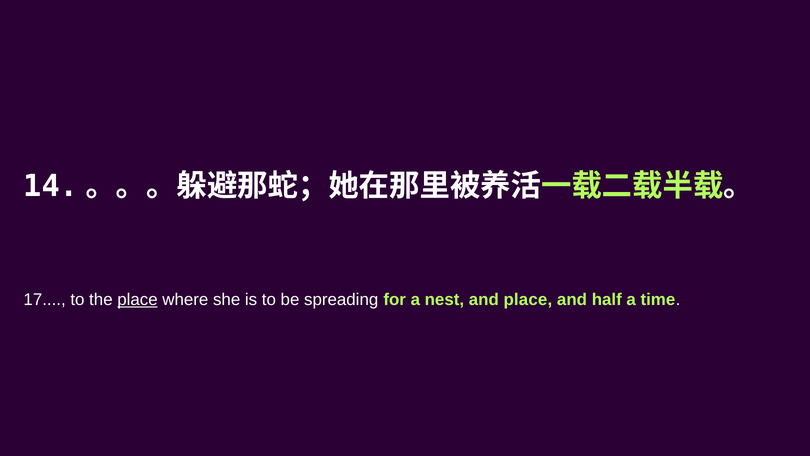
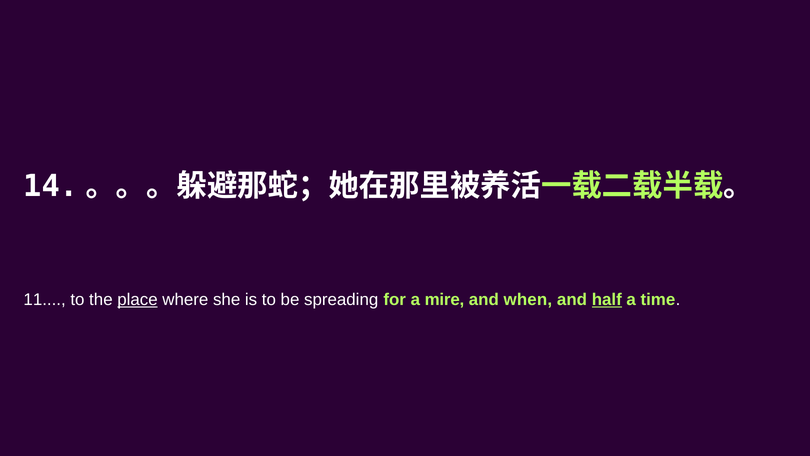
17: 17 -> 11
nest: nest -> mire
and place: place -> when
half underline: none -> present
